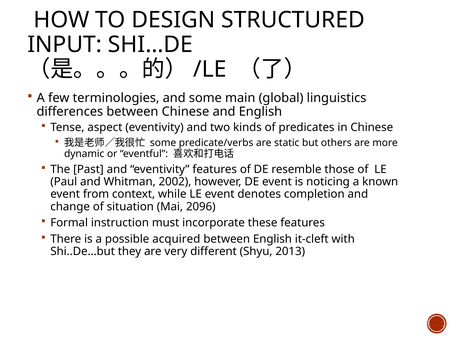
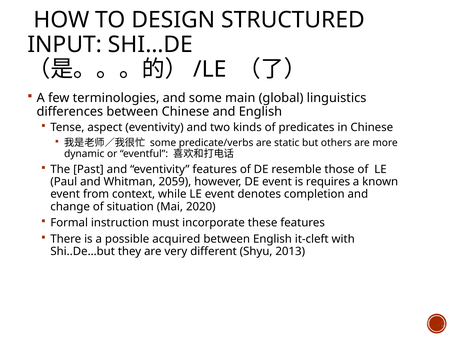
2002: 2002 -> 2059
noticing: noticing -> requires
2096: 2096 -> 2020
